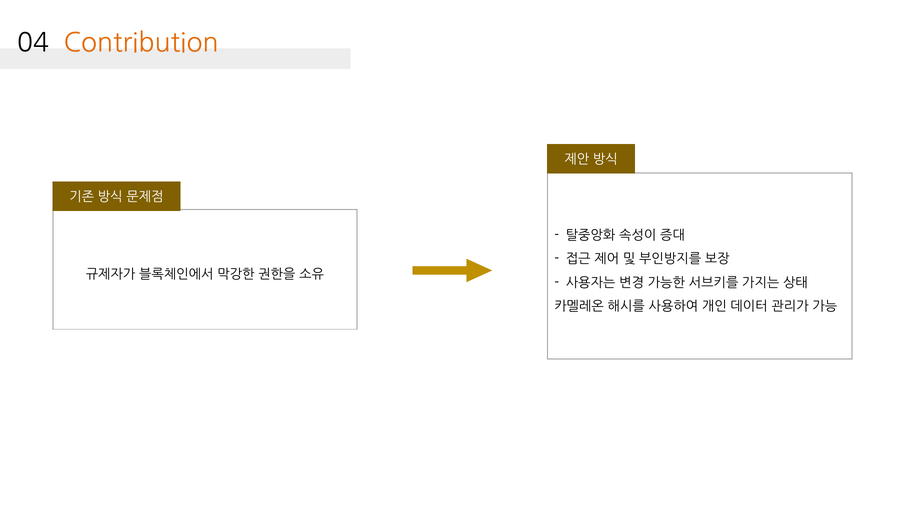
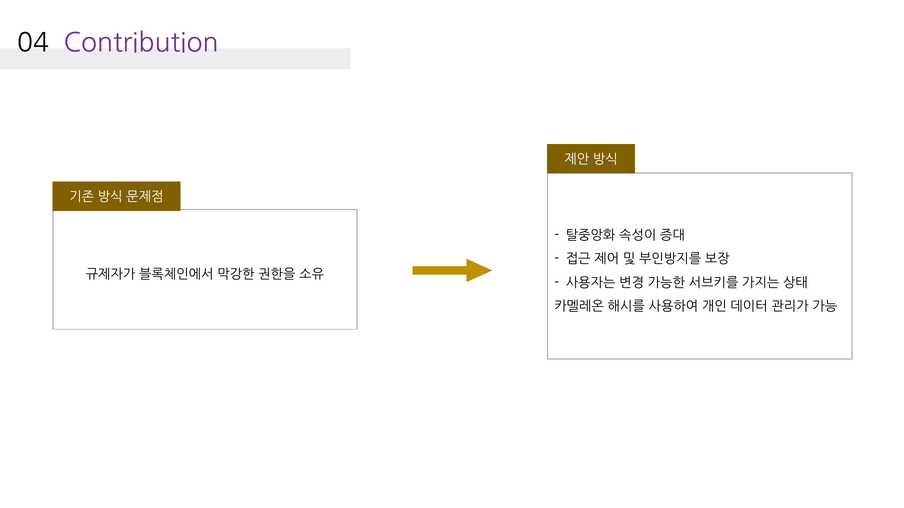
Contribution colour: orange -> purple
